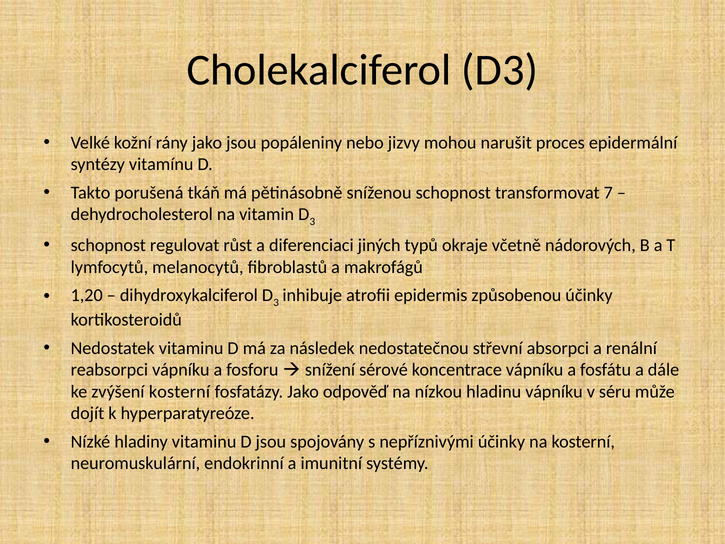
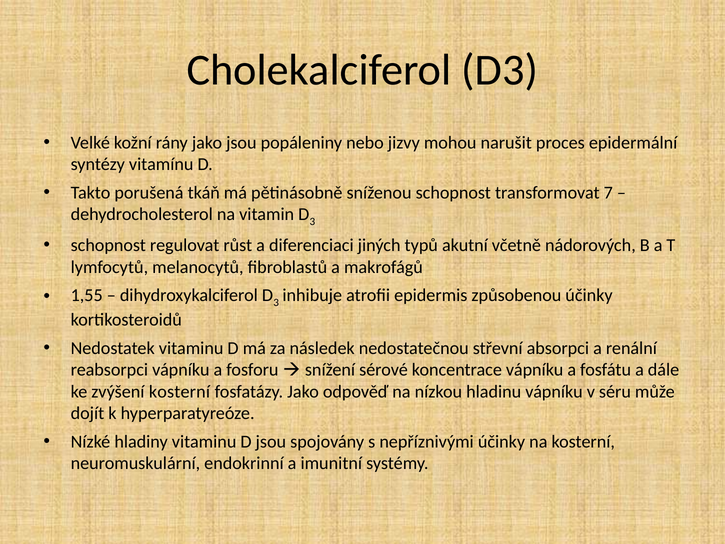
okraje: okraje -> akutní
1,20: 1,20 -> 1,55
